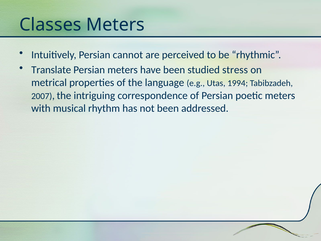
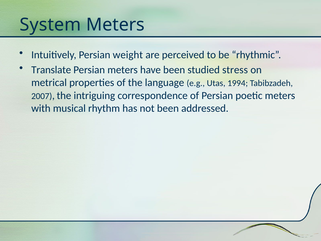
Classes: Classes -> System
cannot: cannot -> weight
